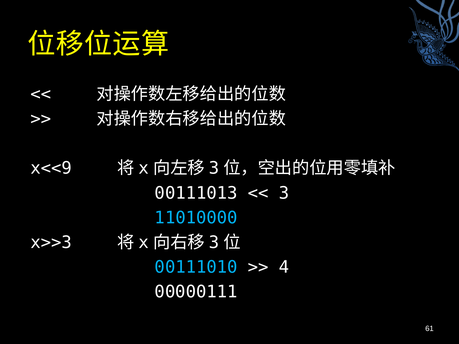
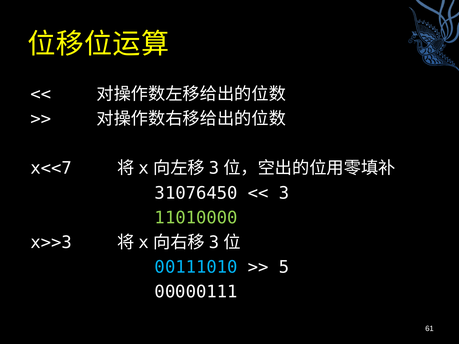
x<<9: x<<9 -> x<<7
00111013: 00111013 -> 31076450
11010000 colour: light blue -> light green
4: 4 -> 5
